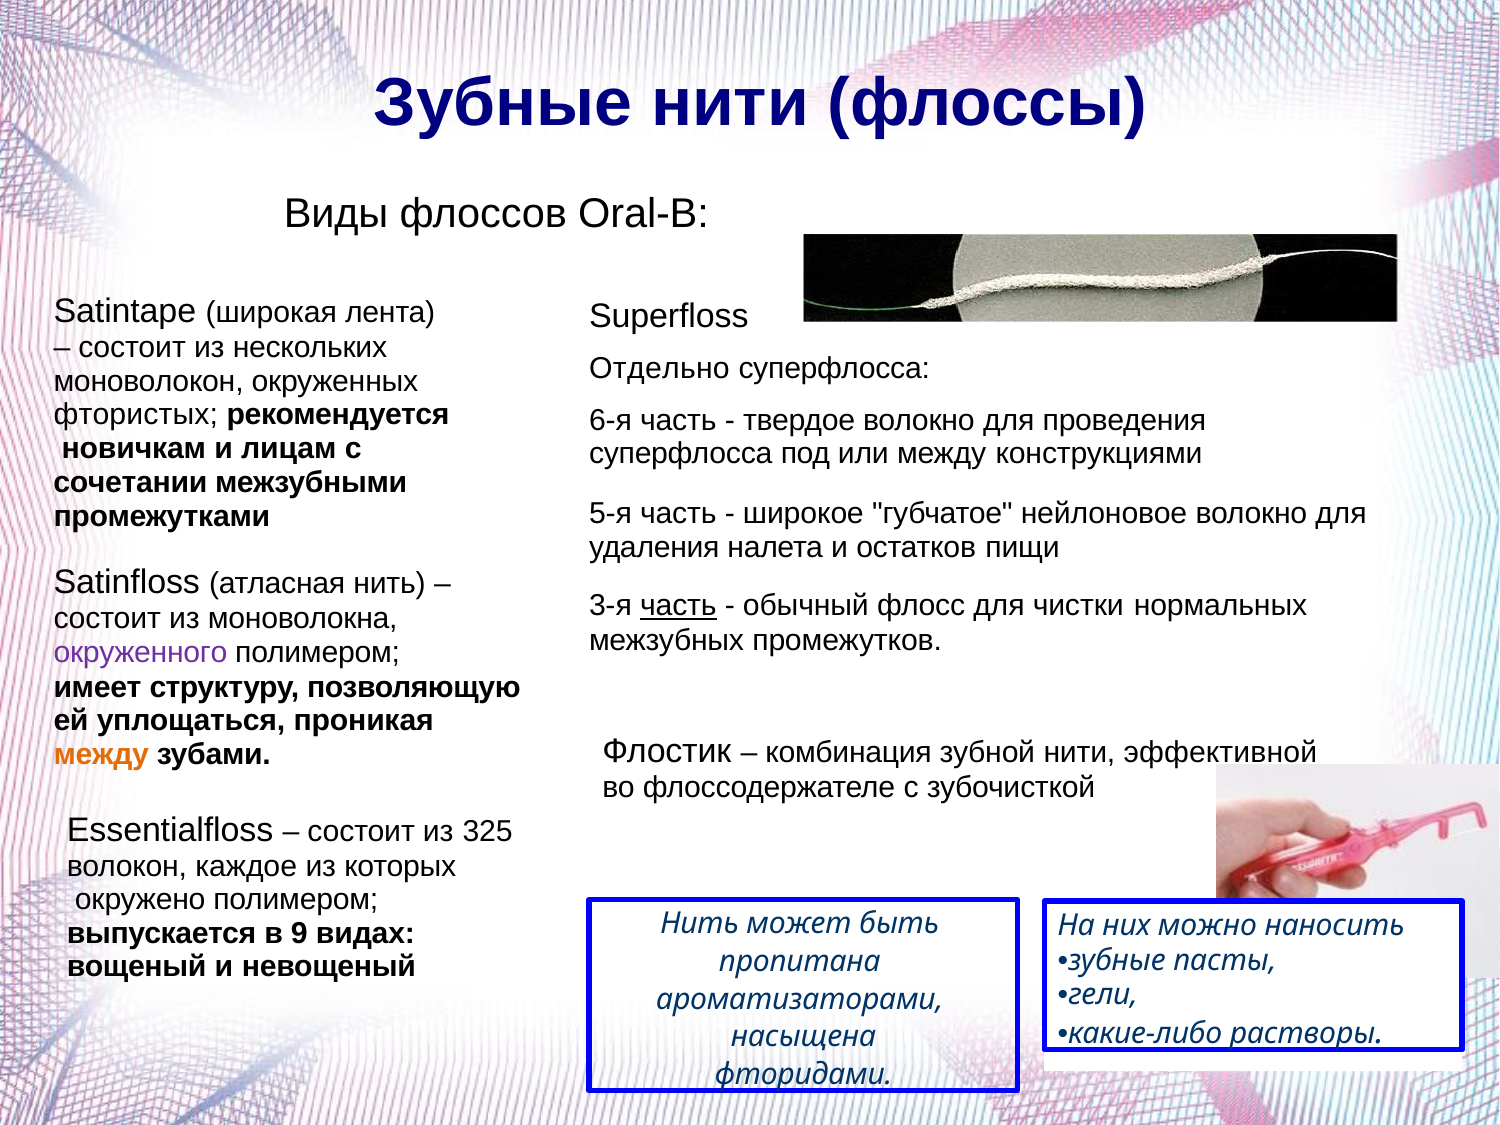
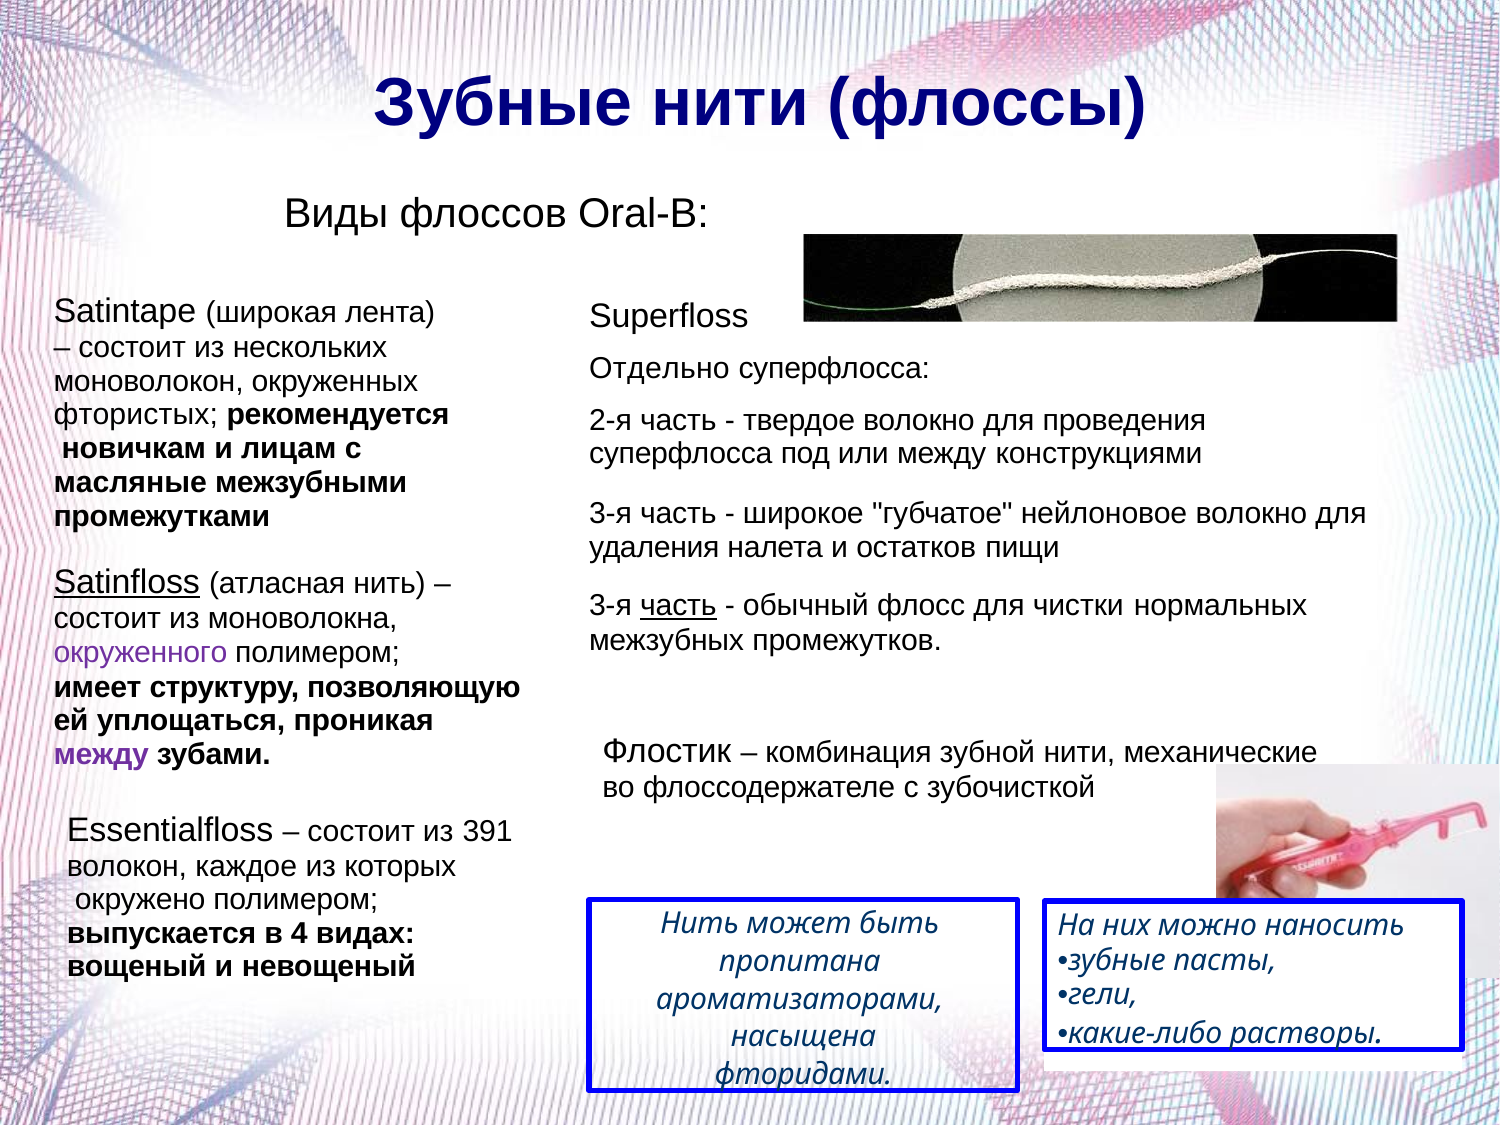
6-я: 6-я -> 2-я
сочетании: сочетании -> масляные
5-я at (611, 514): 5-я -> 3-я
Satinfloss underline: none -> present
эффективной: эффективной -> механические
между at (101, 755) colour: orange -> purple
325: 325 -> 391
9: 9 -> 4
